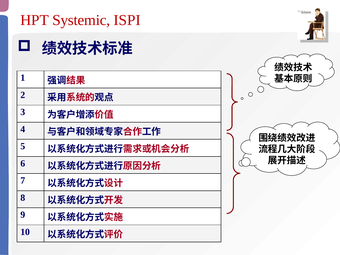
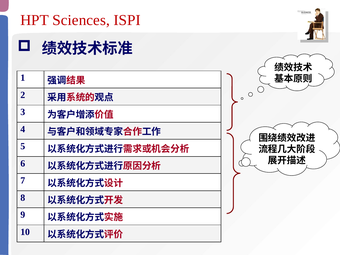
Systemic: Systemic -> Sciences
